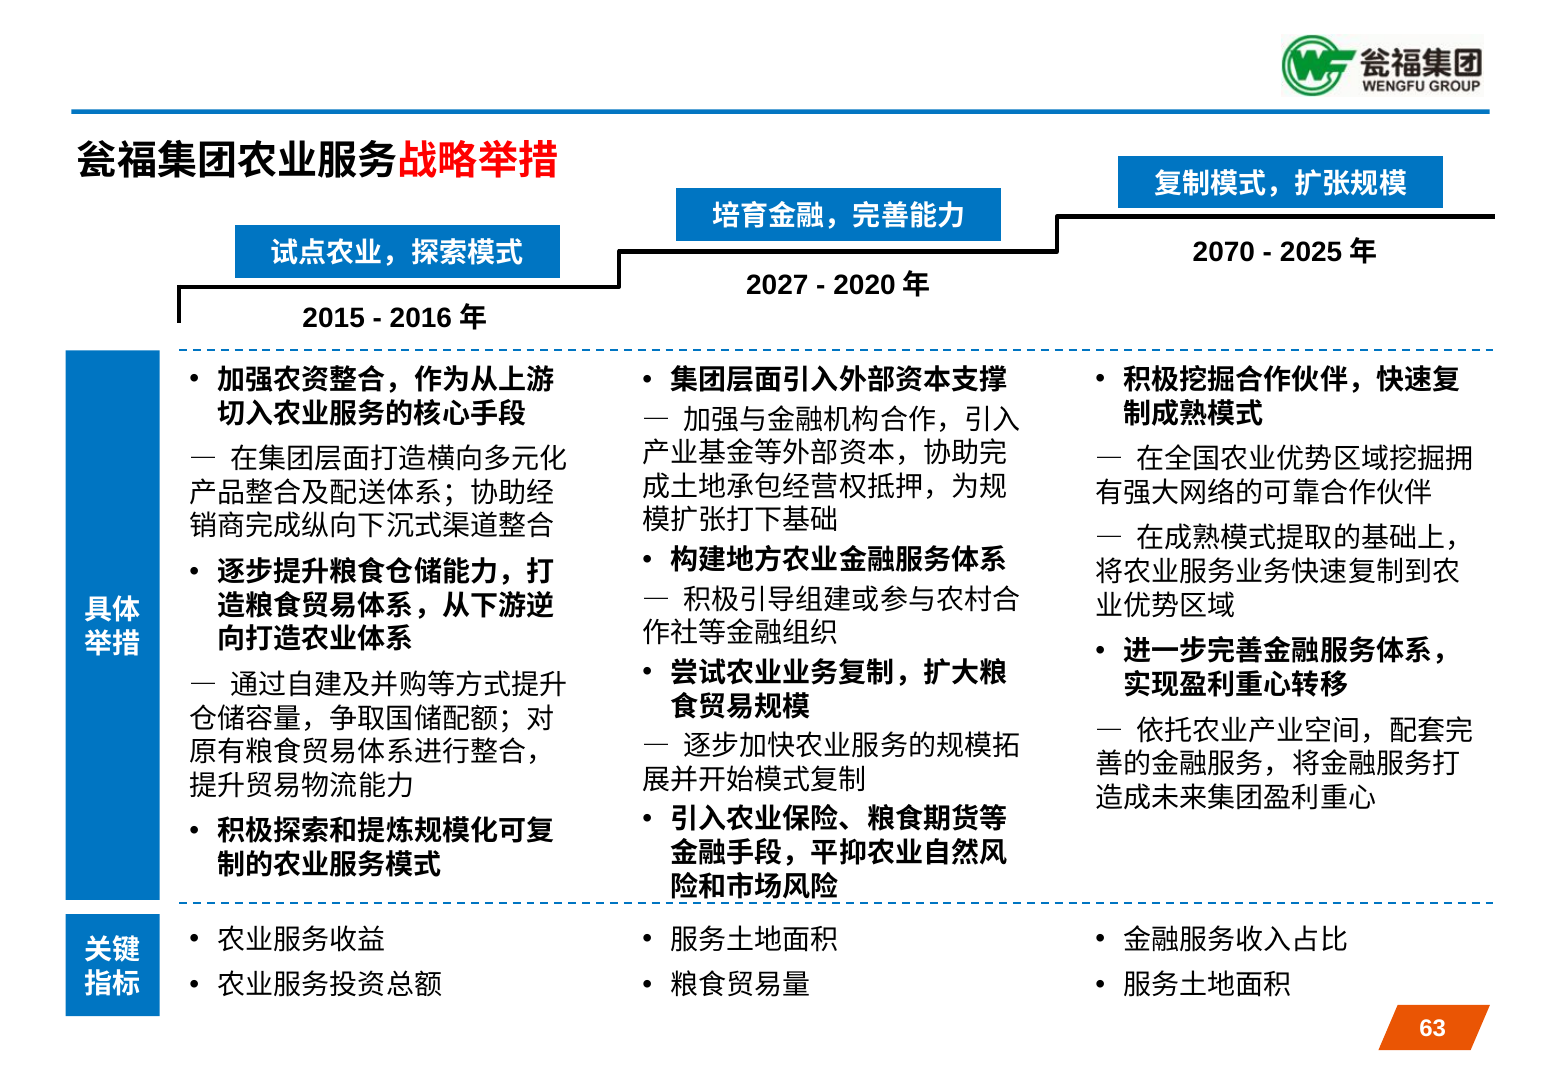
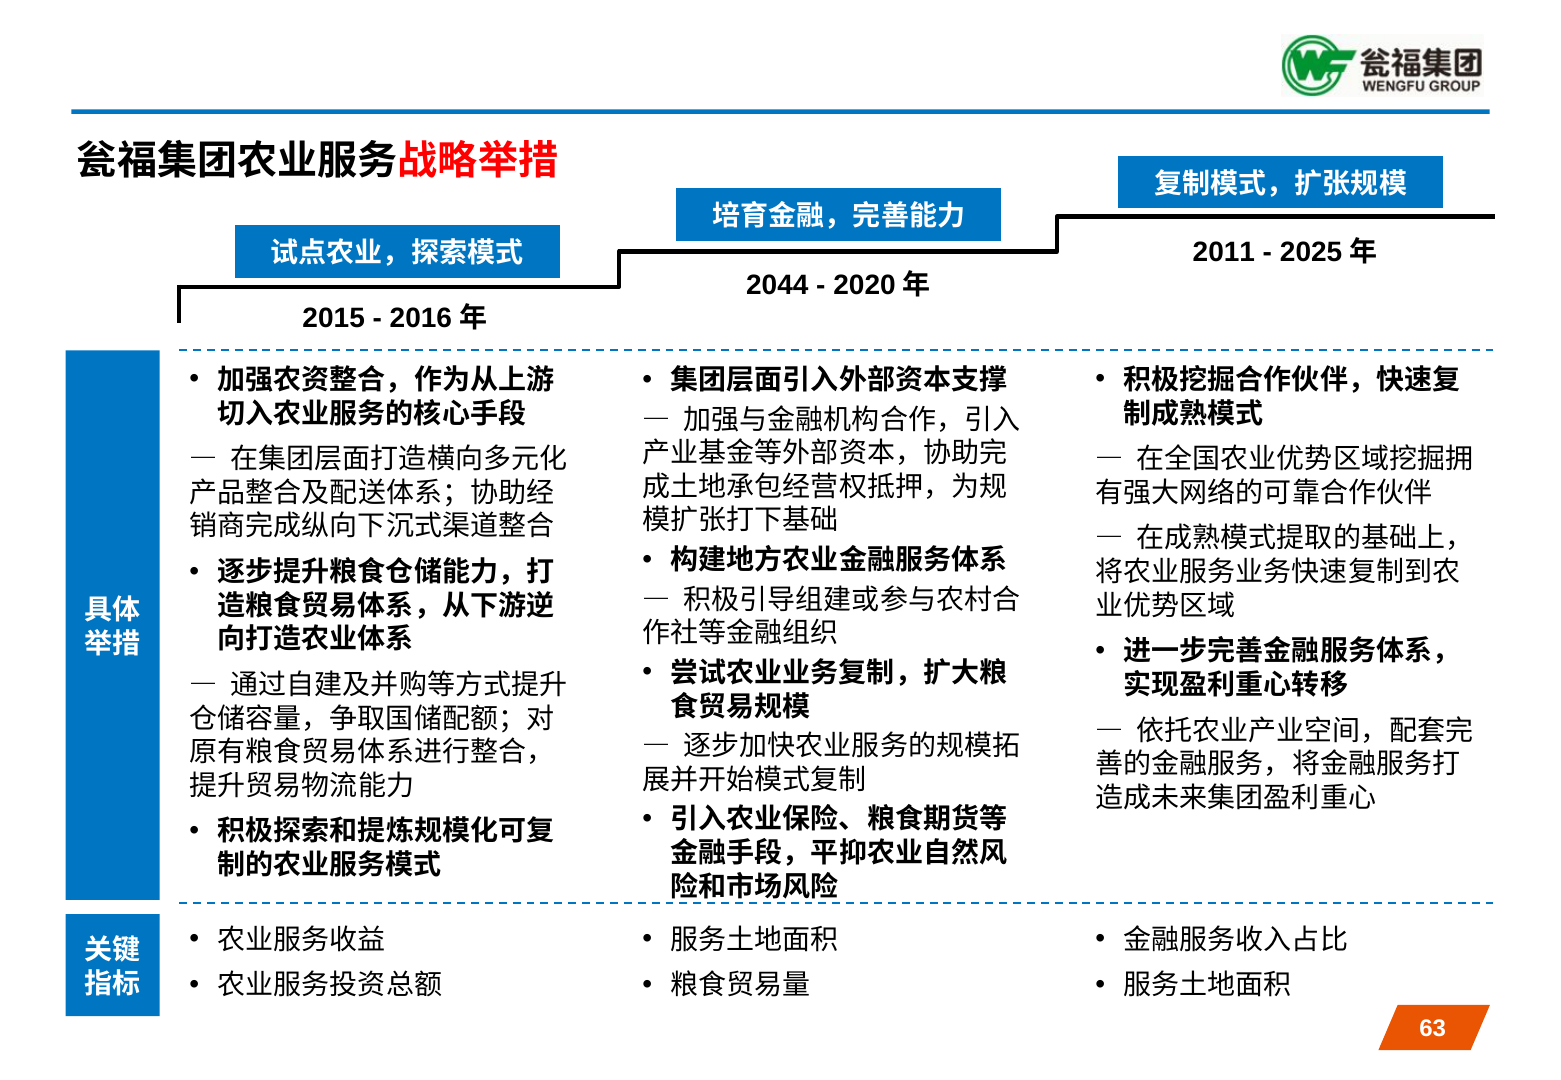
2070: 2070 -> 2011
2027: 2027 -> 2044
